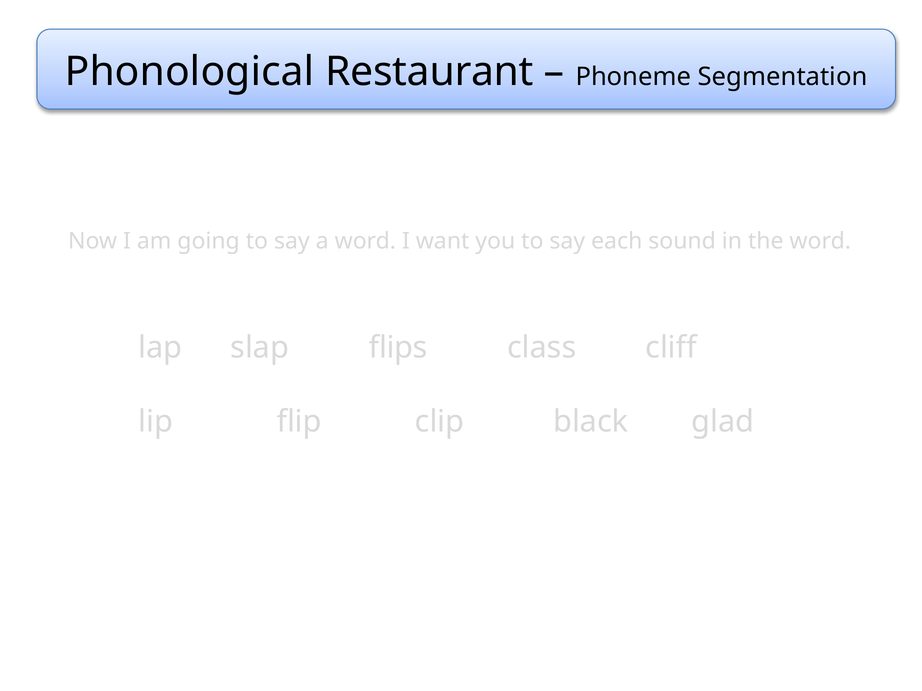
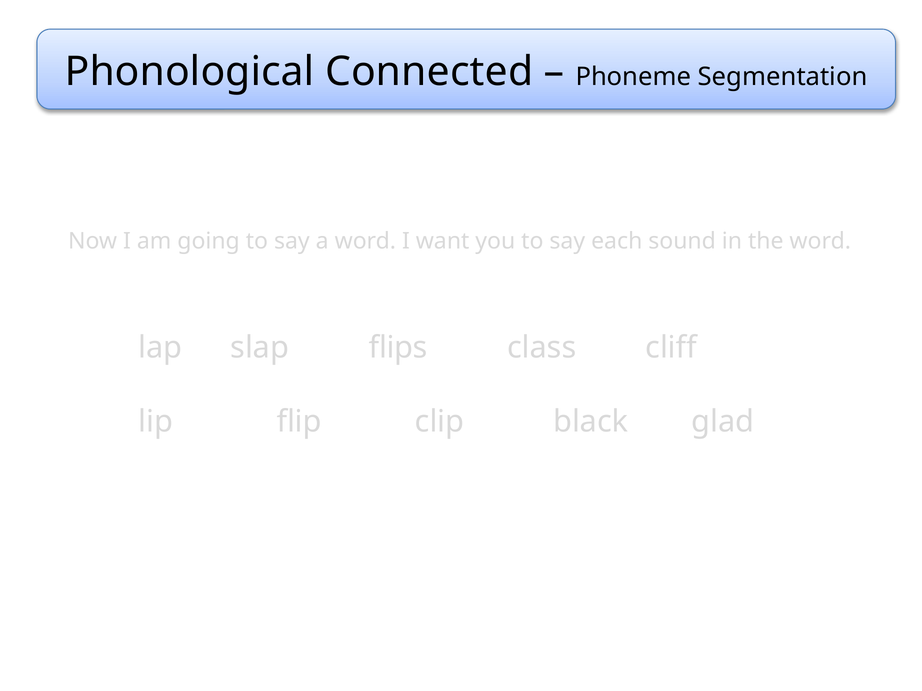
Restaurant: Restaurant -> Connected
